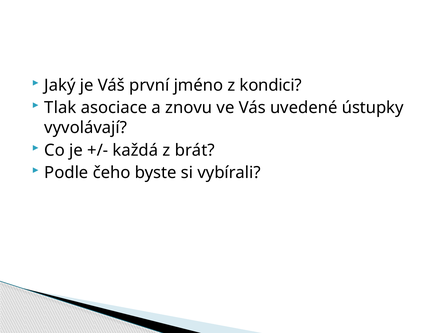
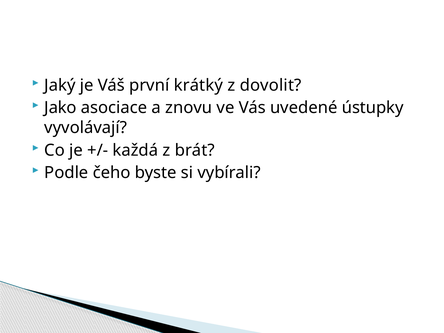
jméno: jméno -> krátký
kondici: kondici -> dovolit
Tlak: Tlak -> Jako
